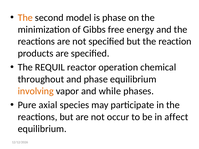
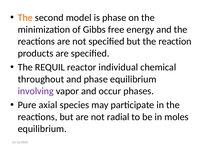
operation: operation -> individual
involving colour: orange -> purple
while: while -> occur
occur: occur -> radial
affect: affect -> moles
